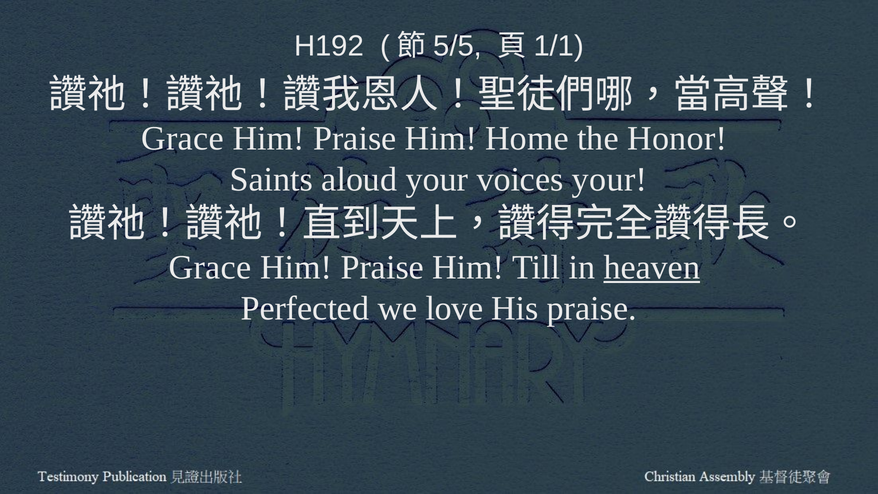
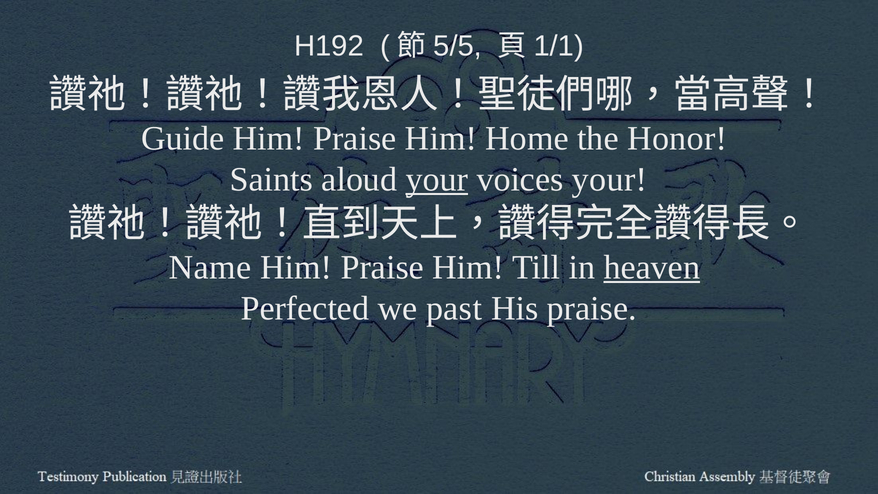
Grace at (183, 138): Grace -> Guide
your at (437, 179) underline: none -> present
Grace at (210, 267): Grace -> Name
love: love -> past
